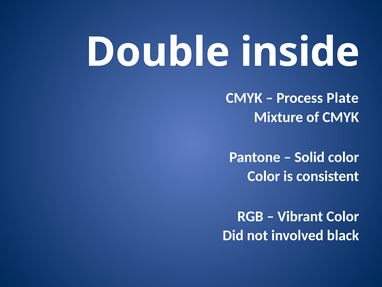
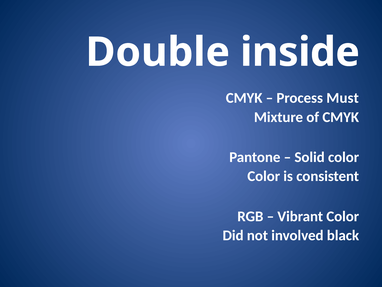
Plate: Plate -> Must
